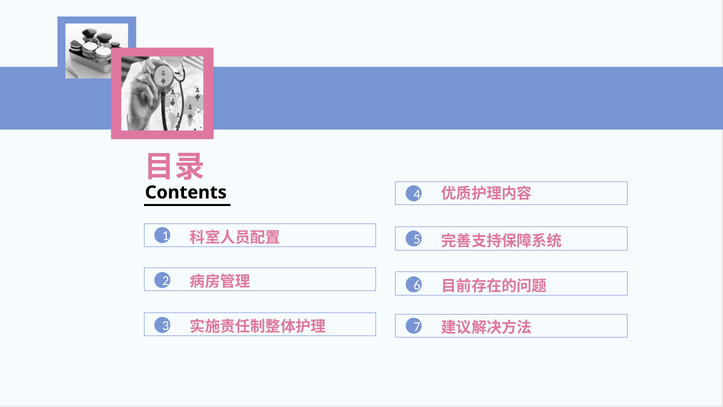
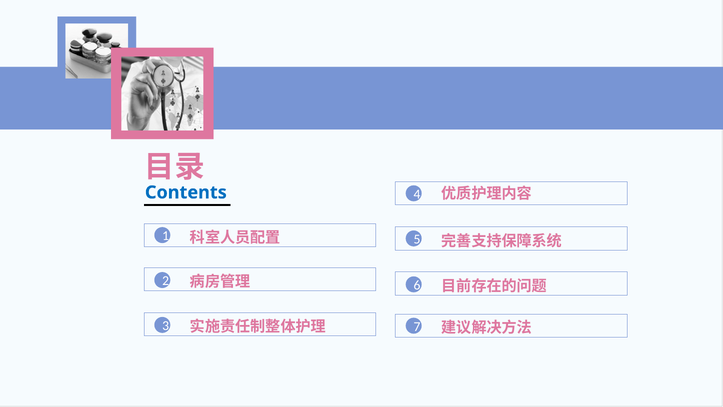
Contents colour: black -> blue
